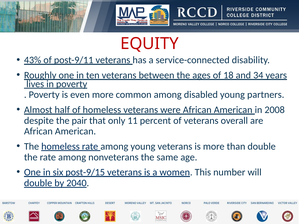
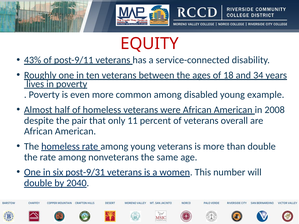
partners: partners -> example
post-9/15: post-9/15 -> post-9/31
